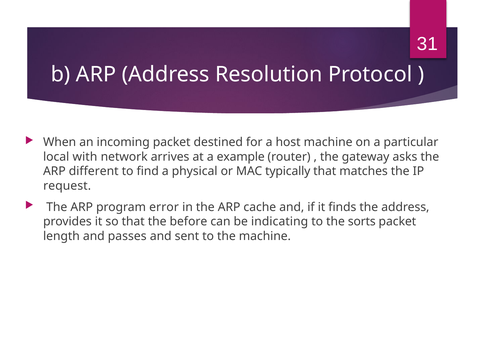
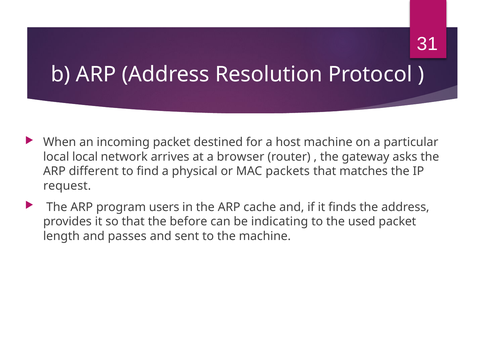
local with: with -> local
example: example -> browser
typically: typically -> packets
error: error -> users
sorts: sorts -> used
